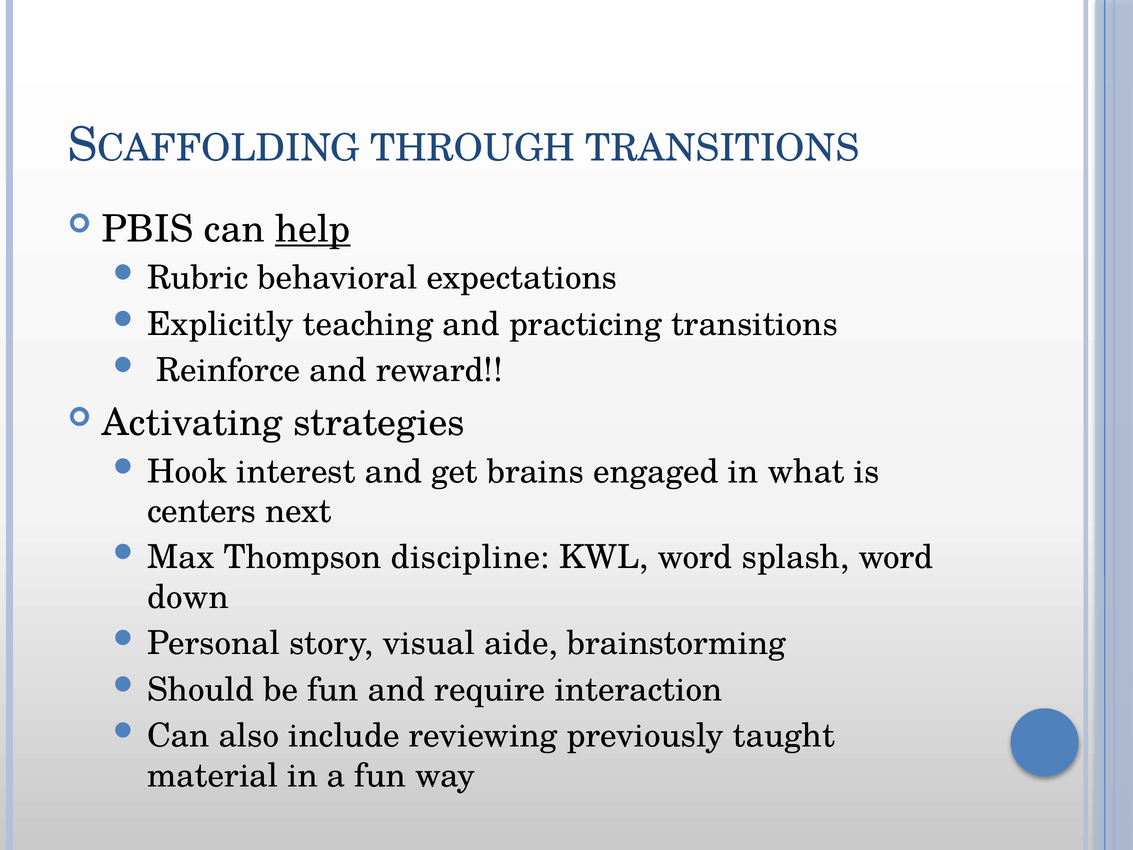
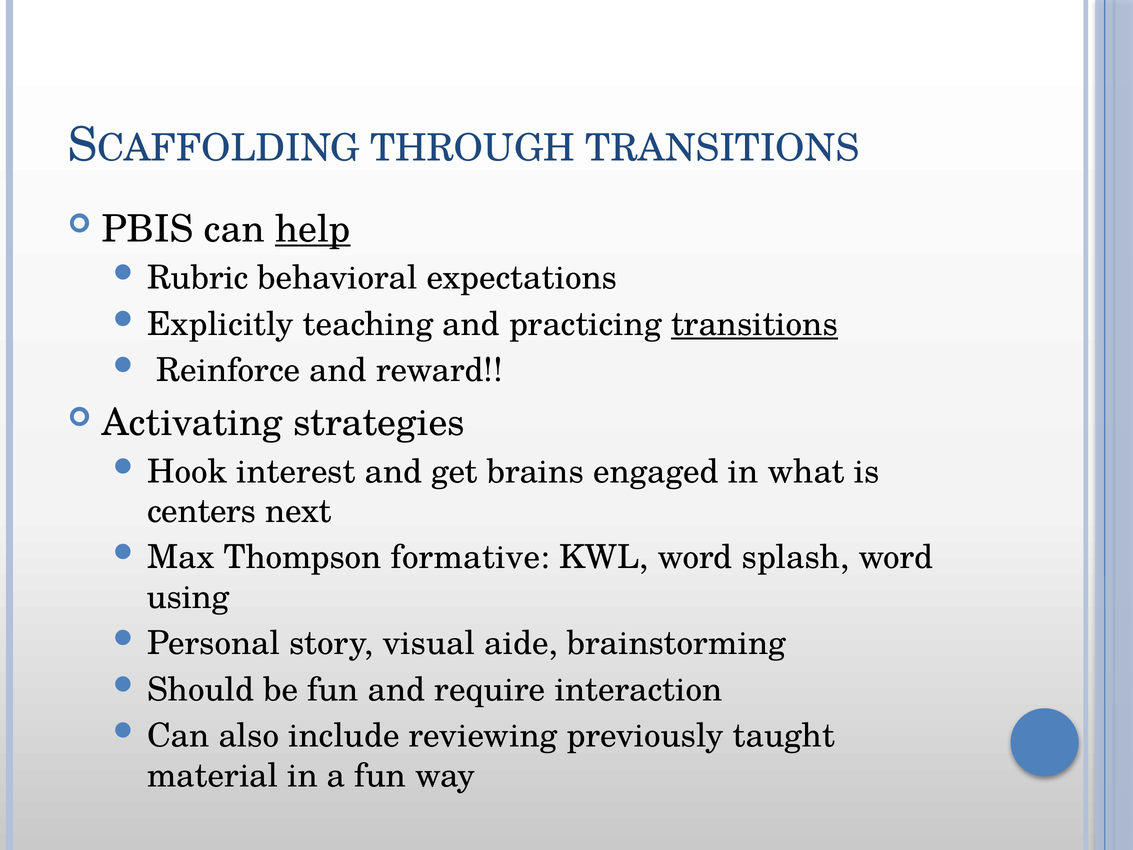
transitions at (754, 324) underline: none -> present
discipline: discipline -> formative
down: down -> using
